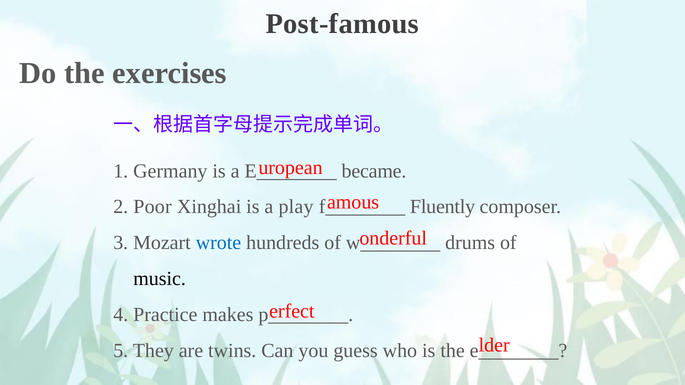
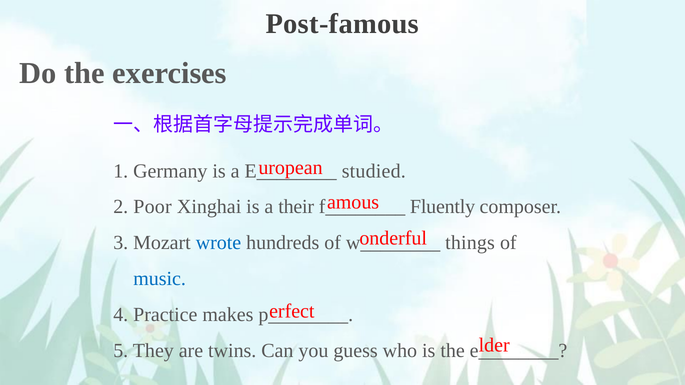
became: became -> studied
play: play -> their
drums: drums -> things
music colour: black -> blue
